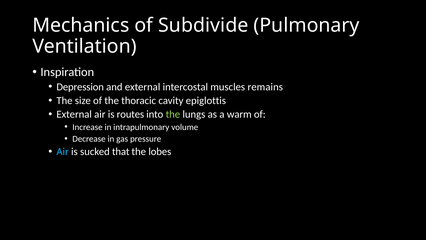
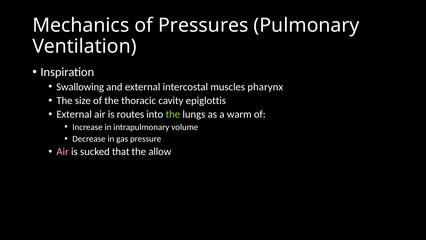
Subdivide: Subdivide -> Pressures
Depression: Depression -> Swallowing
remains: remains -> pharynx
Air at (63, 151) colour: light blue -> pink
lobes: lobes -> allow
